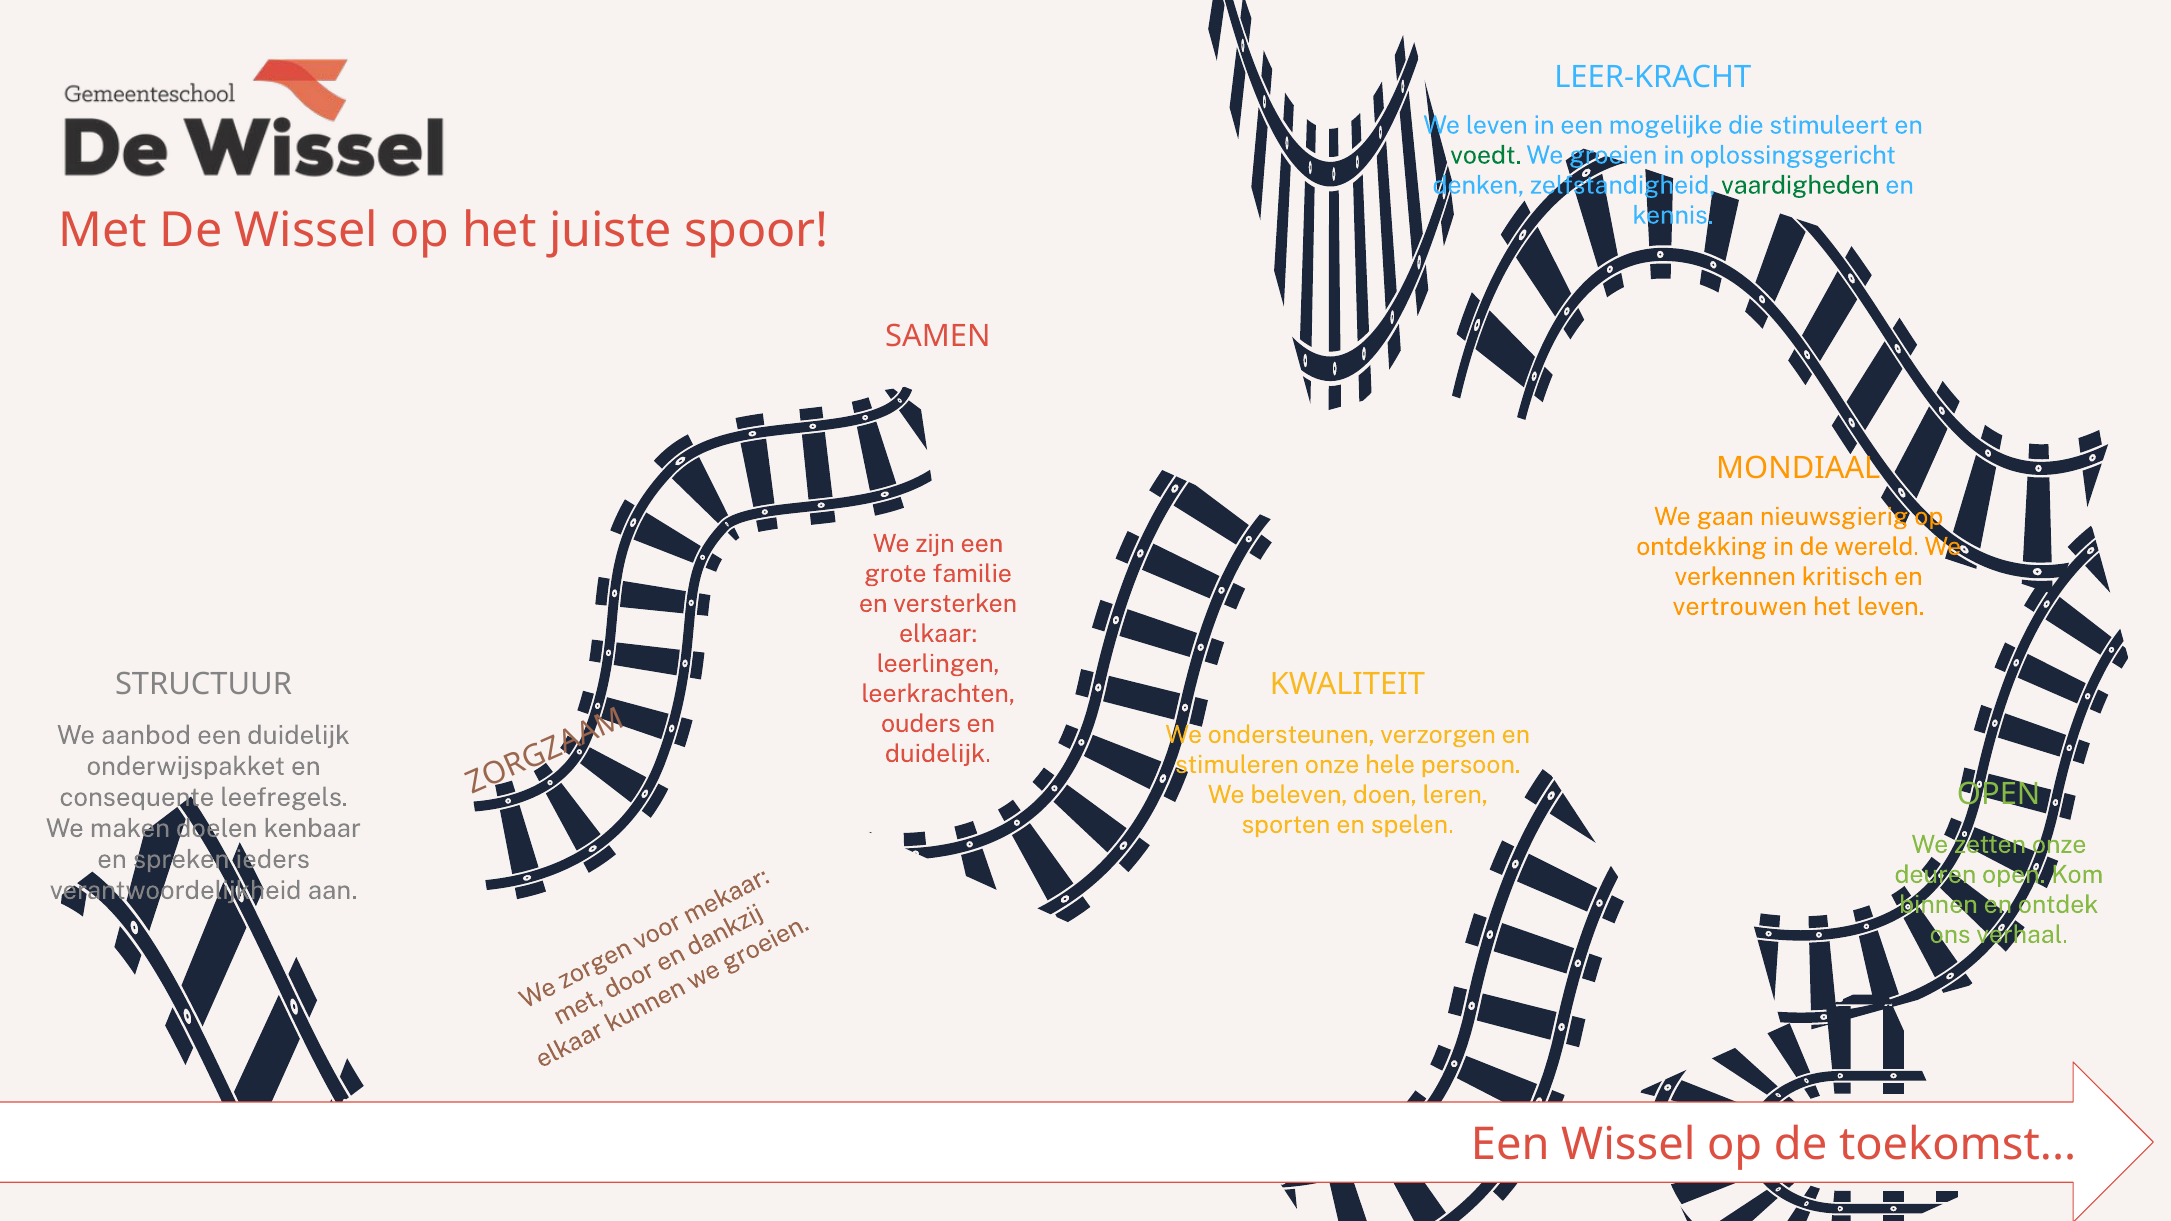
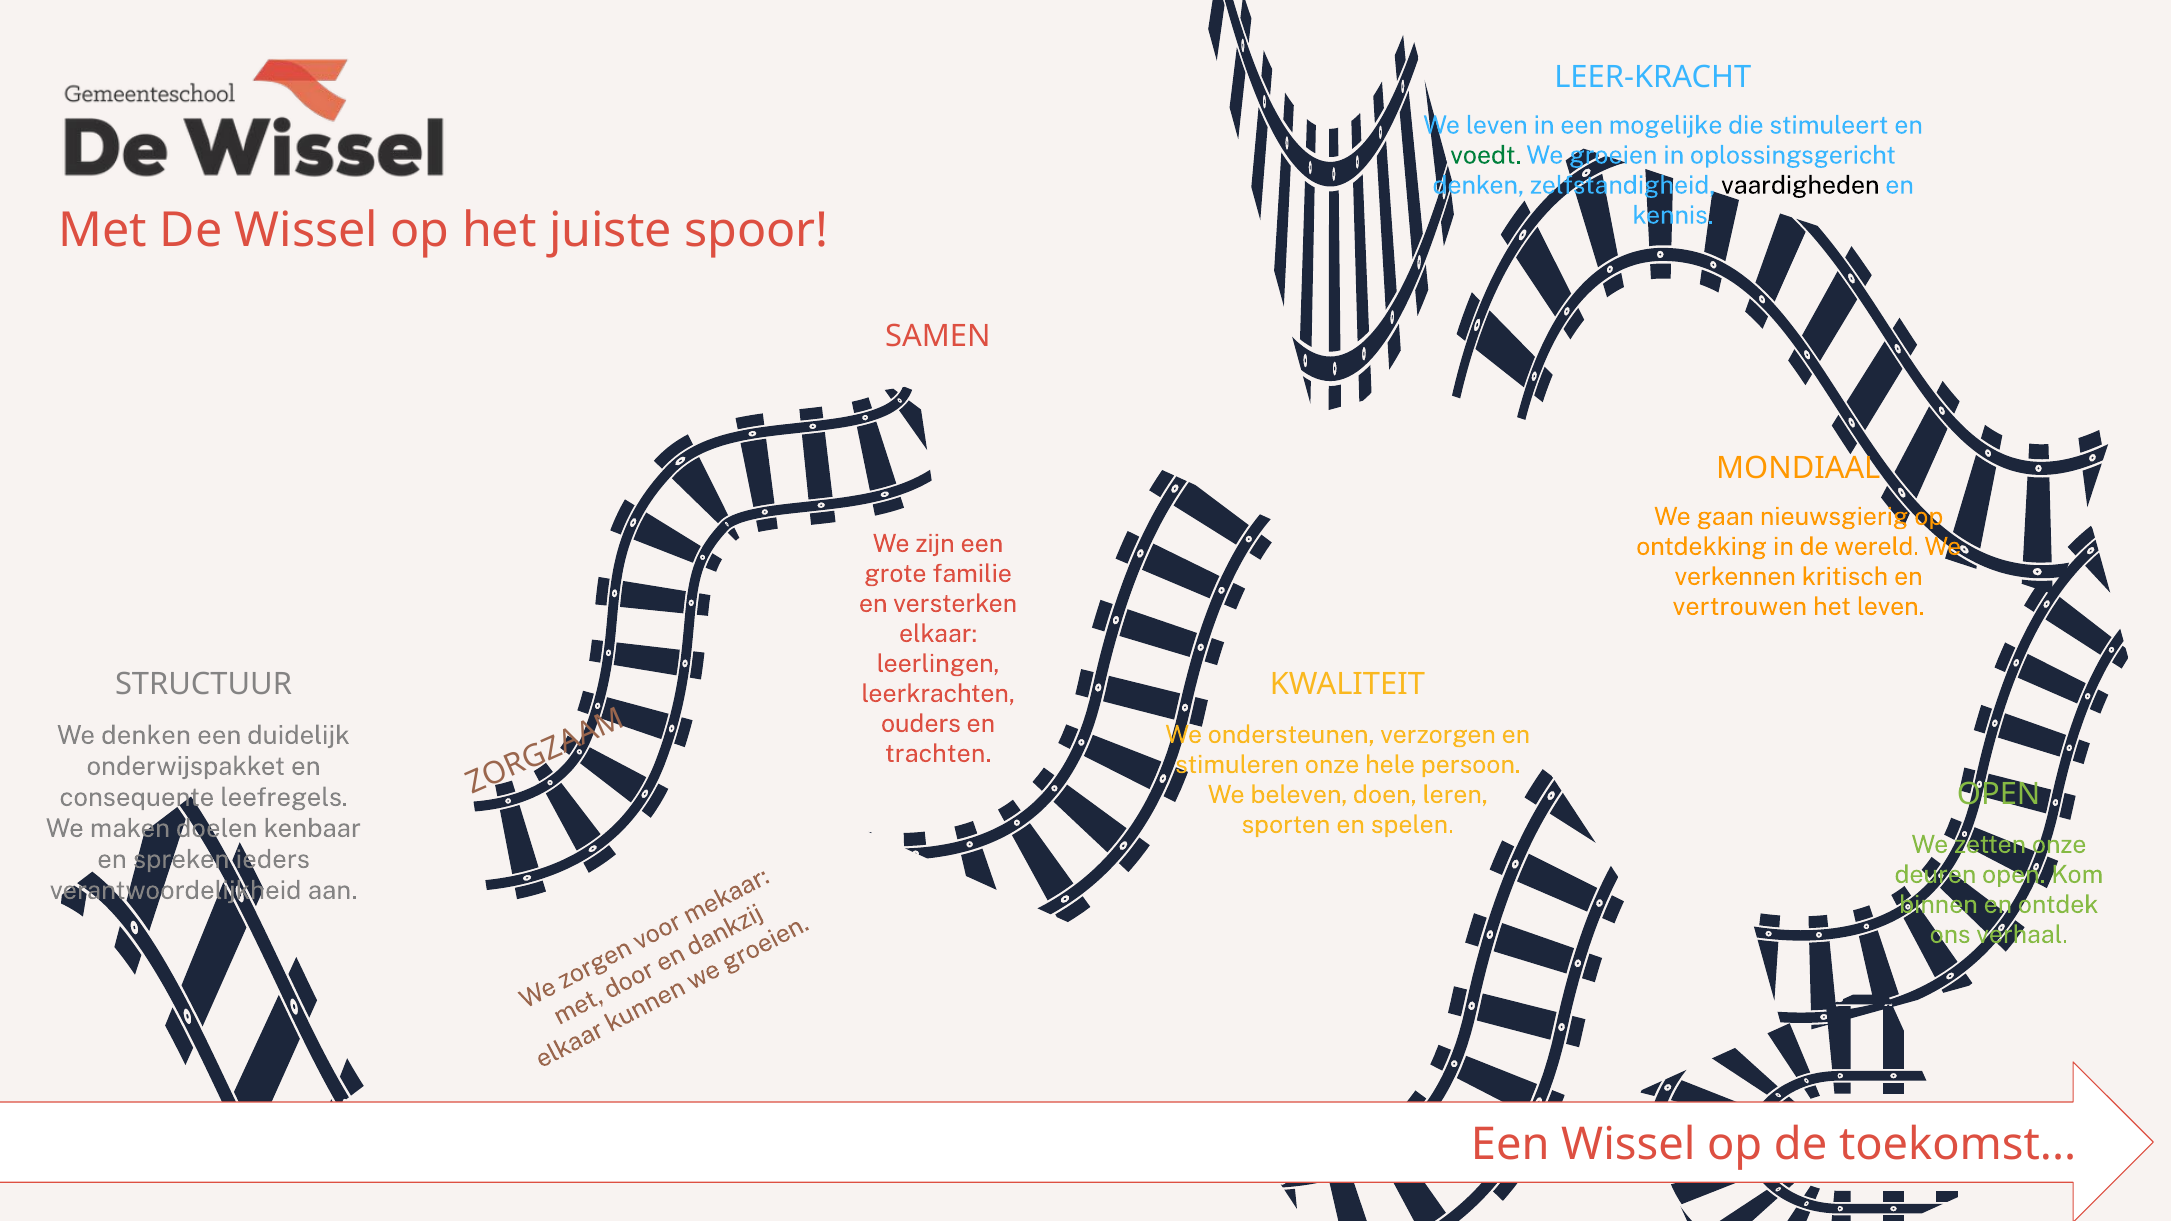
vaardigheden colour: green -> black
We aanbod: aanbod -> denken
duidelijk at (938, 754): duidelijk -> trachten
